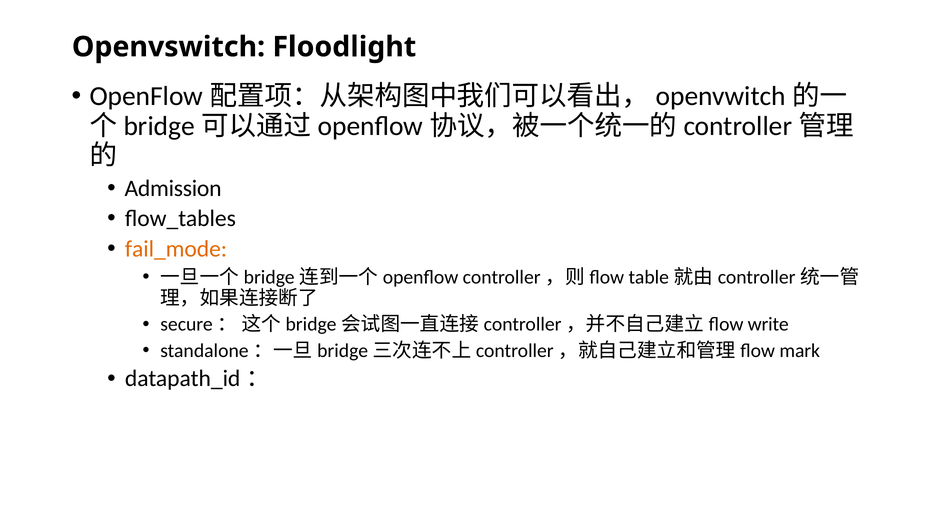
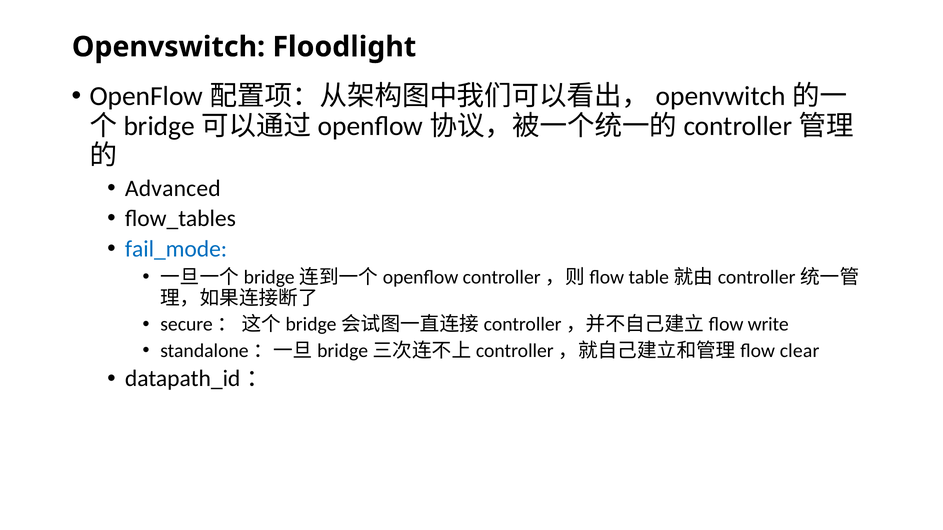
Admission: Admission -> Advanced
fail_mode colour: orange -> blue
mark: mark -> clear
